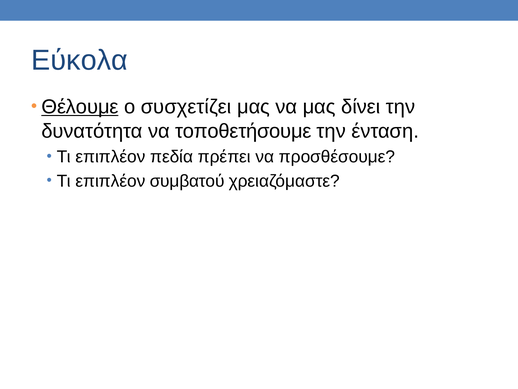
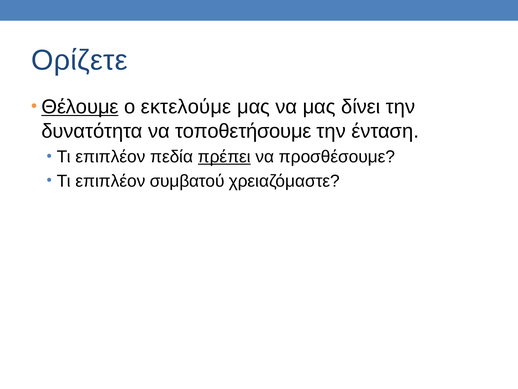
Εύκολα: Εύκολα -> Ορίζετε
συσχετίζει: συσχετίζει -> εκτελούμε
πρέπει underline: none -> present
